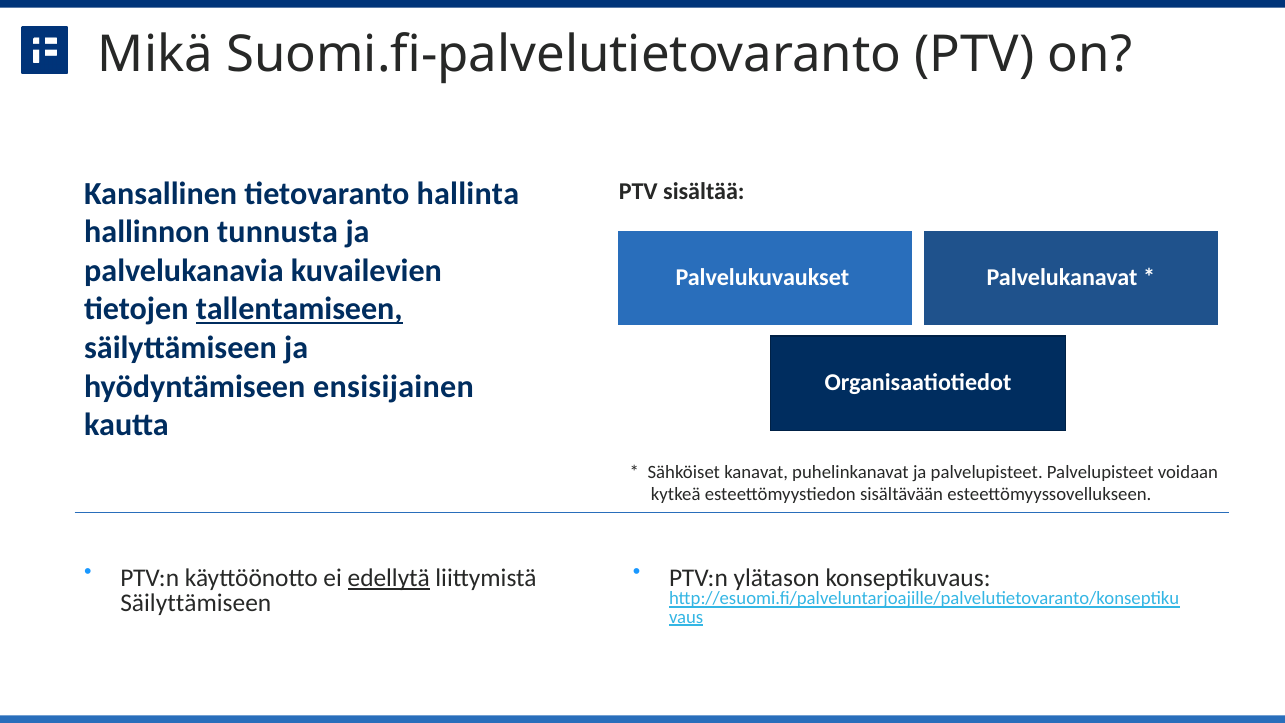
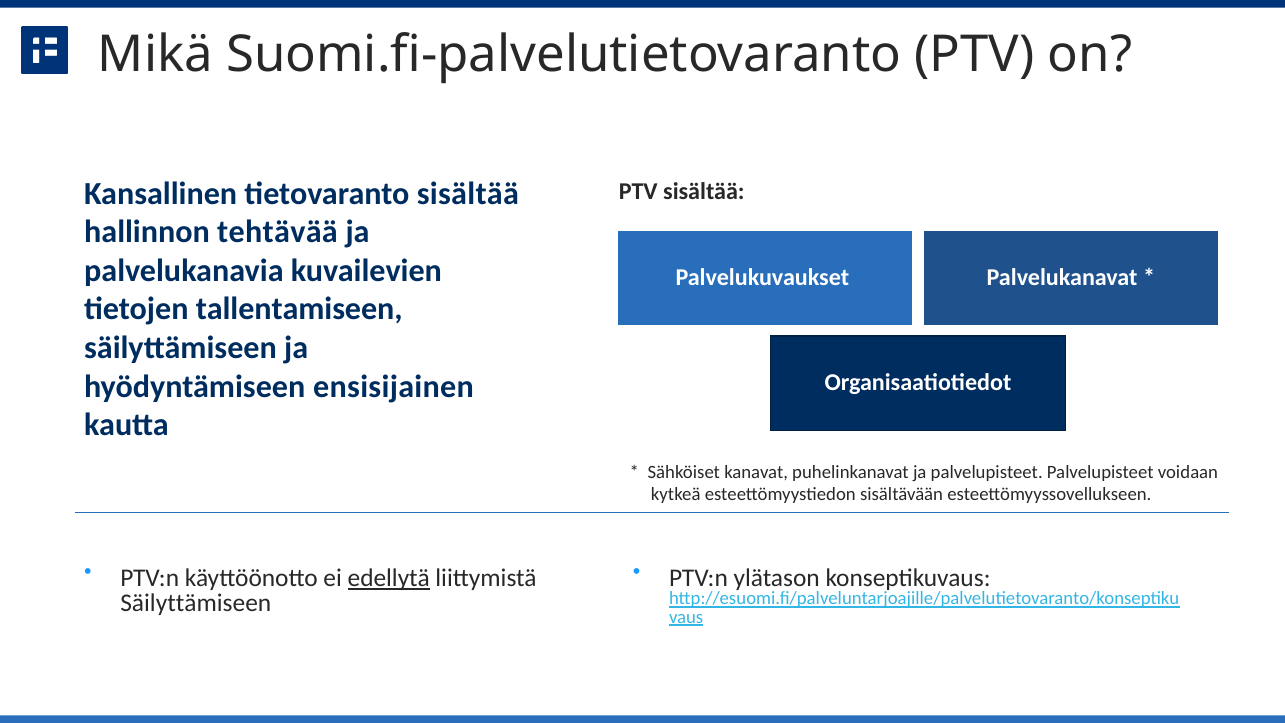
tietovaranto hallinta: hallinta -> sisältää
tunnusta: tunnusta -> tehtävää
tallentamiseen underline: present -> none
